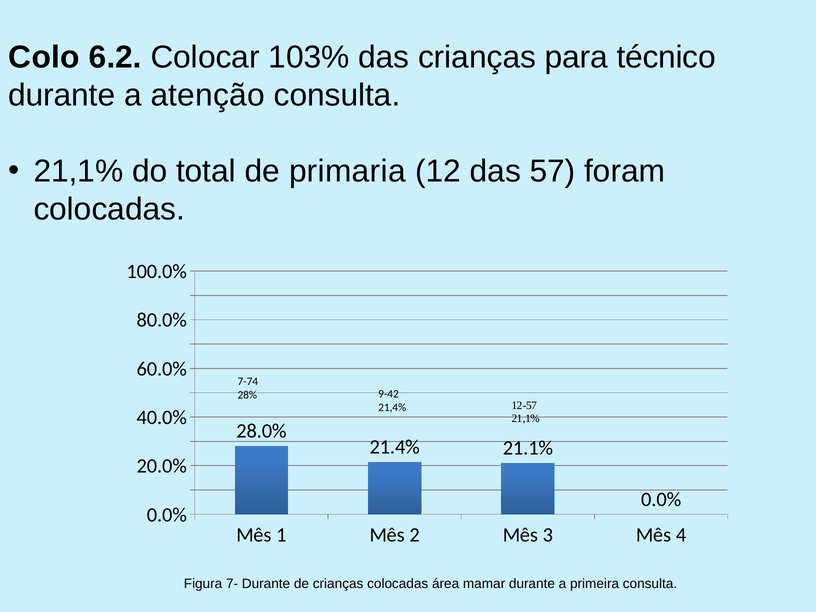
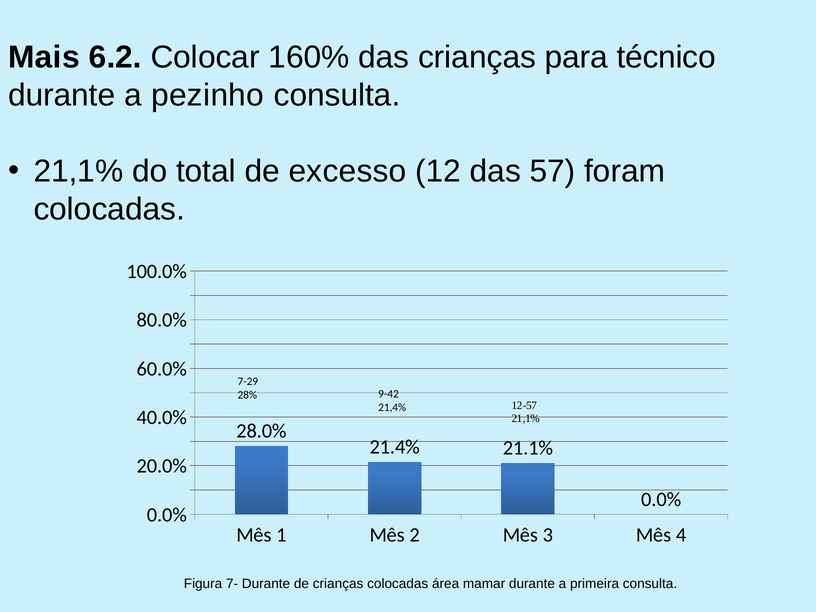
Colo: Colo -> Mais
103%: 103% -> 160%
atenção: atenção -> pezinho
primaria: primaria -> excesso
7-74: 7-74 -> 7-29
